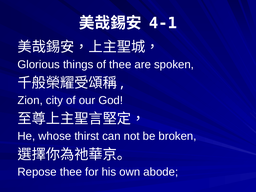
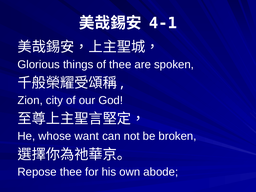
thirst: thirst -> want
